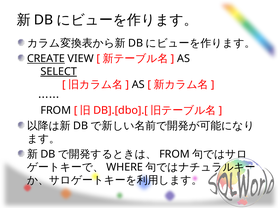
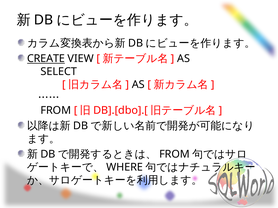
SELECT underline: present -> none
